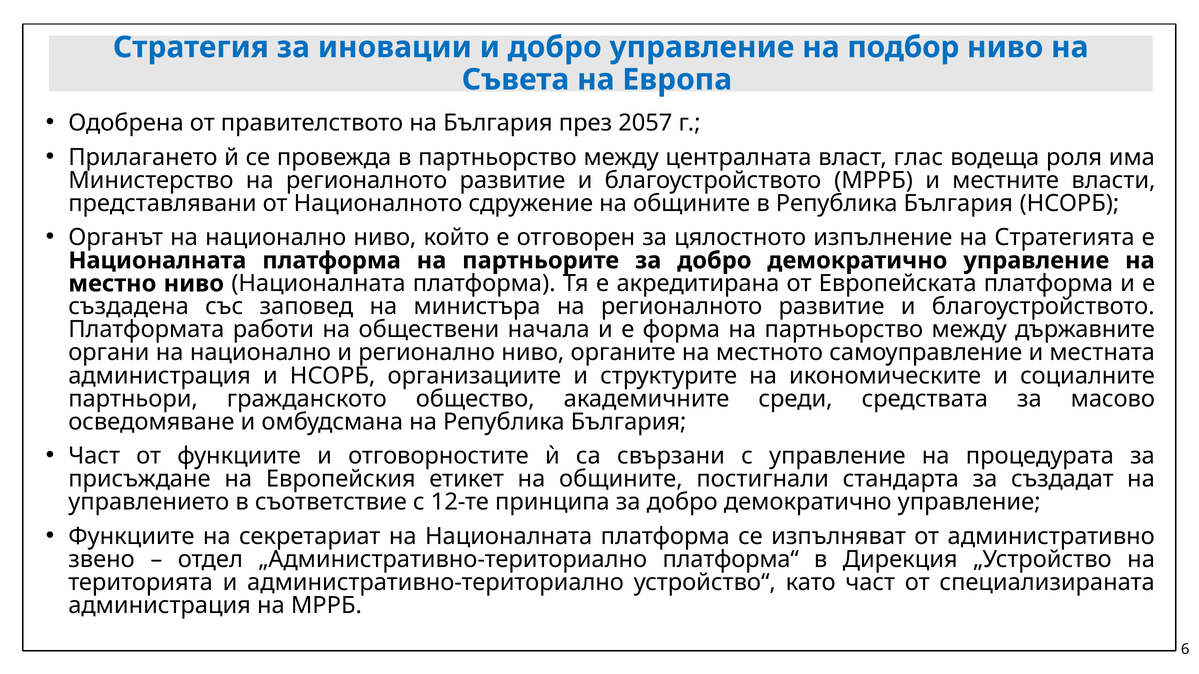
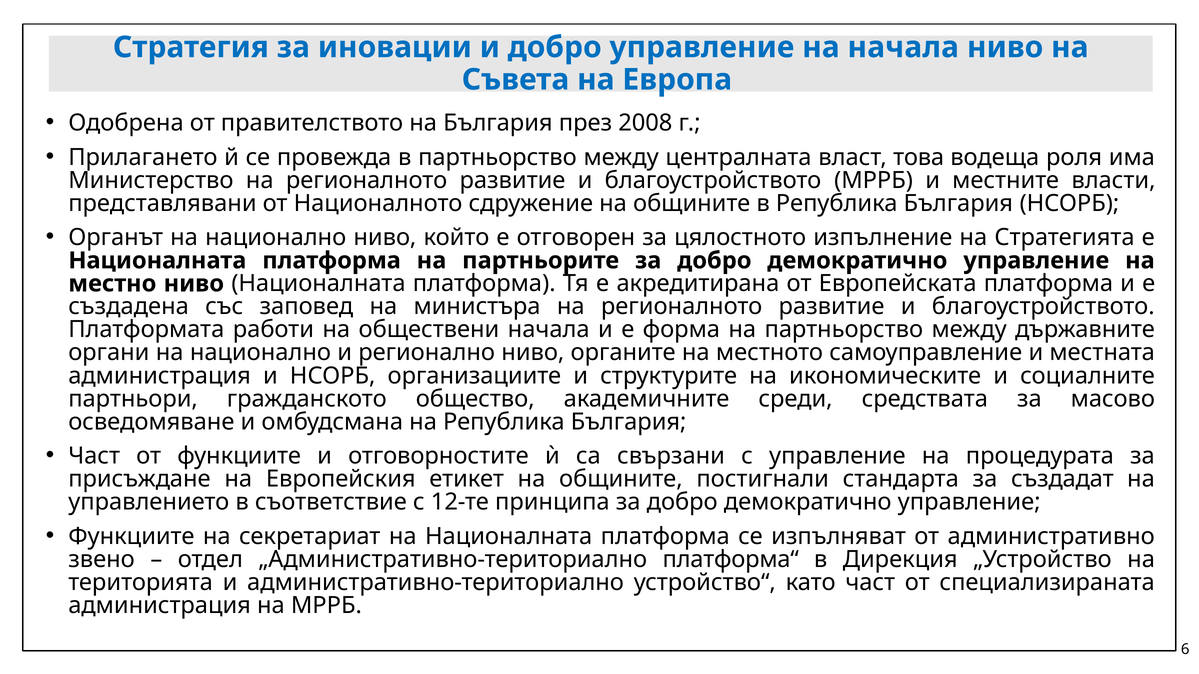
на подбор: подбор -> начала
2057: 2057 -> 2008
глас: глас -> това
